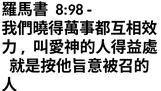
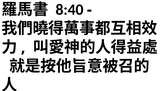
8:98: 8:98 -> 8:40
